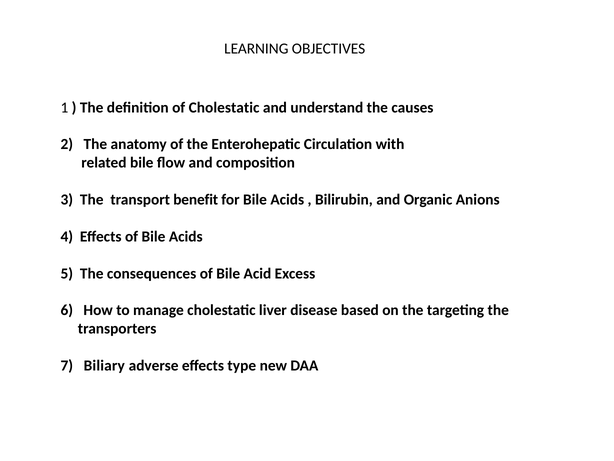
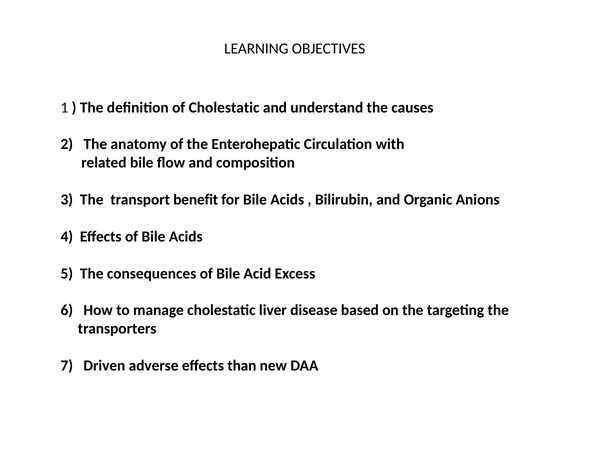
Biliary: Biliary -> Driven
type: type -> than
